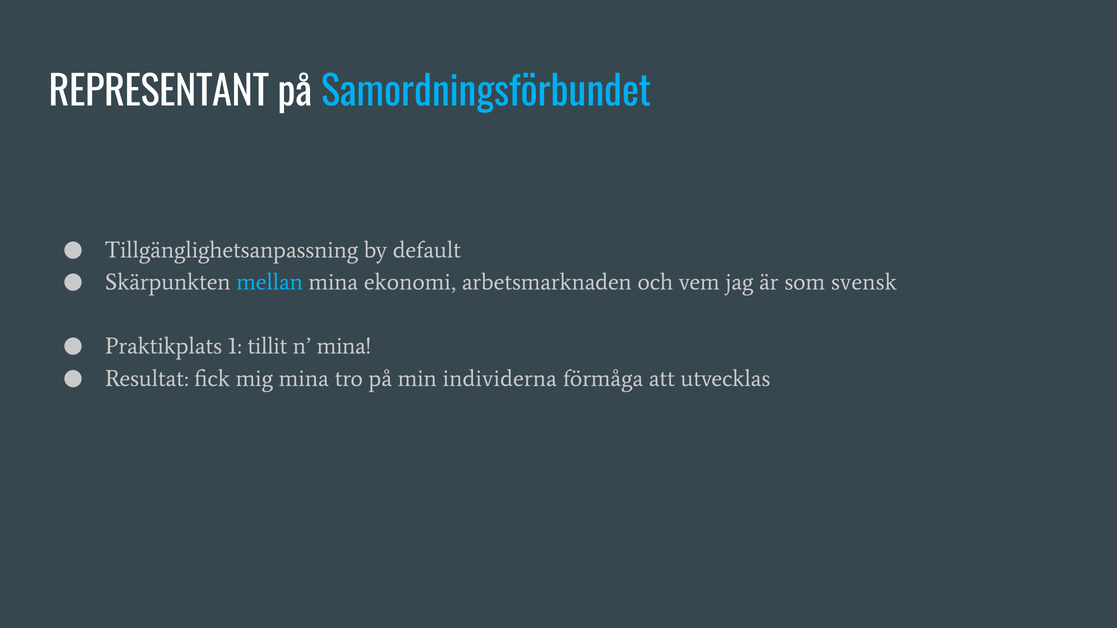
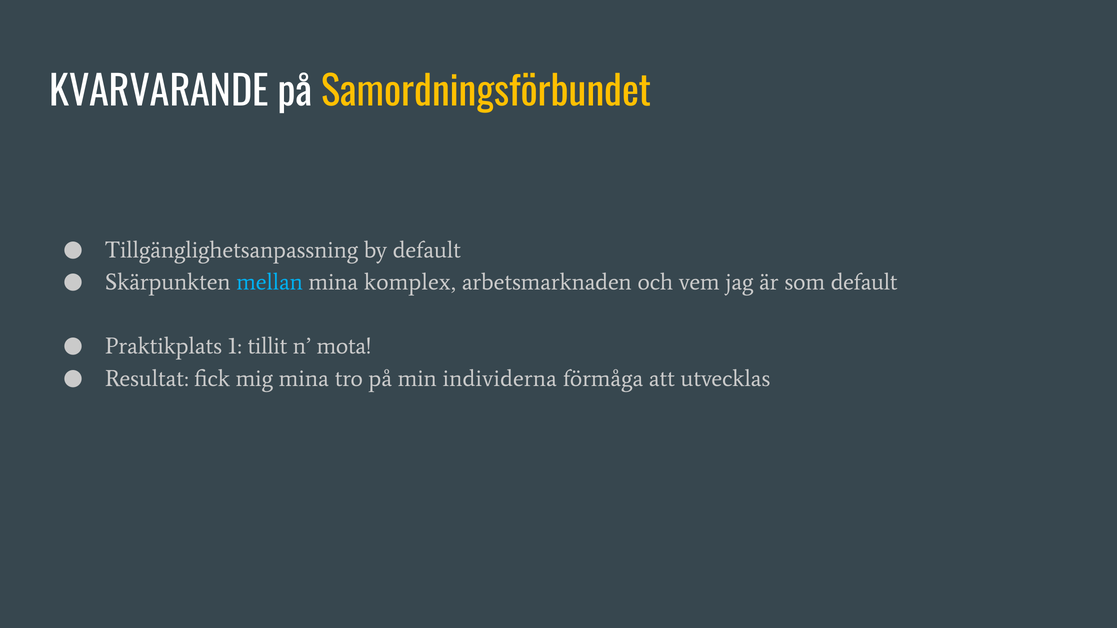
REPRESENTANT: REPRESENTANT -> KVARVARANDE
Samordningsförbundet colour: light blue -> yellow
ekonomi: ekonomi -> komplex
som svensk: svensk -> default
n mina: mina -> mota
